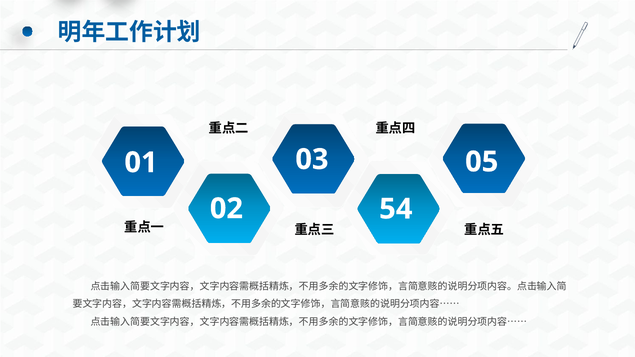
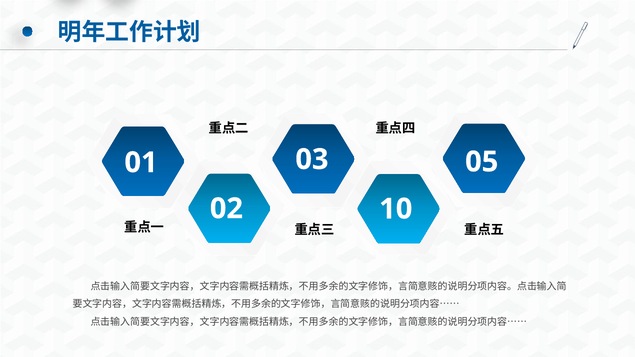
54: 54 -> 10
